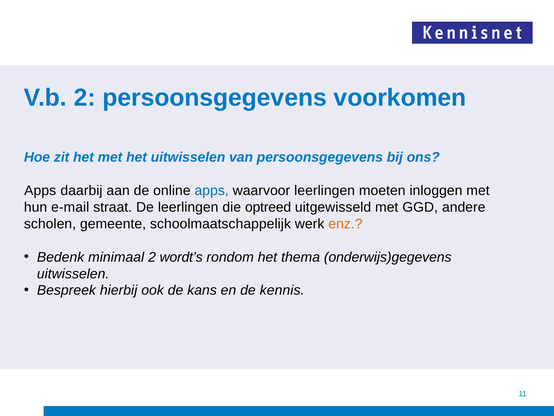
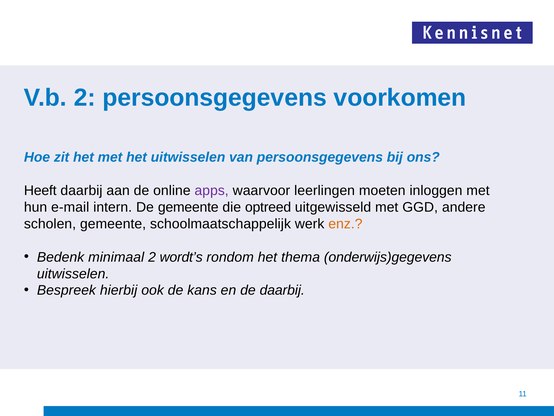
Apps at (40, 190): Apps -> Heeft
apps at (212, 190) colour: blue -> purple
straat: straat -> intern
De leerlingen: leerlingen -> gemeente
de kennis: kennis -> daarbij
